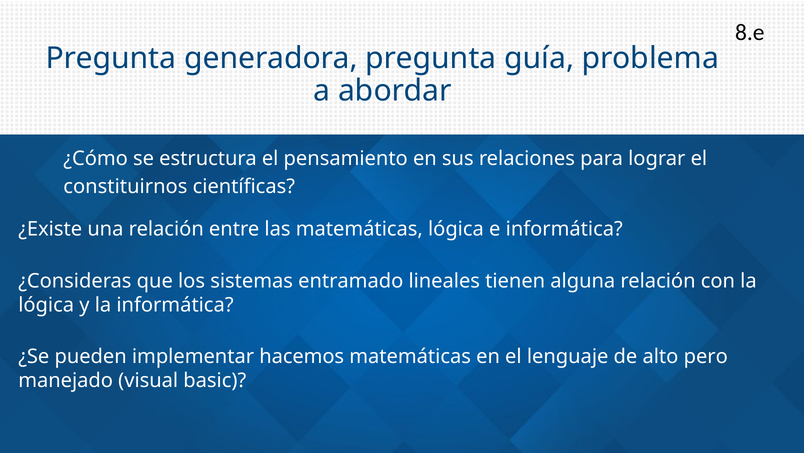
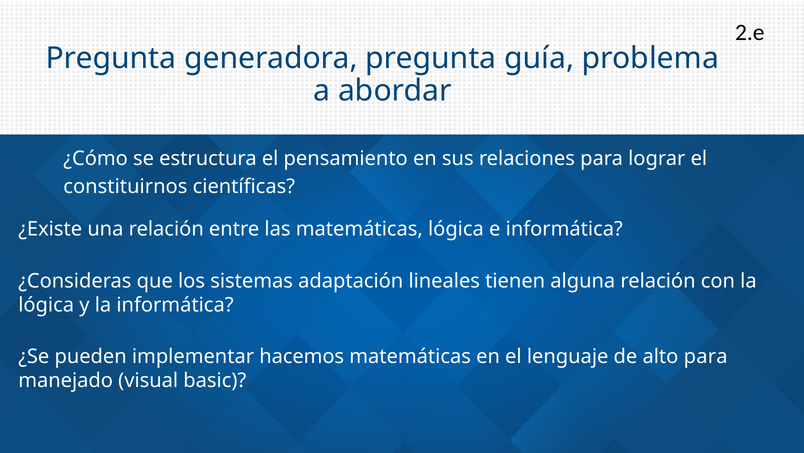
8.e: 8.e -> 2.e
entramado: entramado -> adaptación
alto pero: pero -> para
